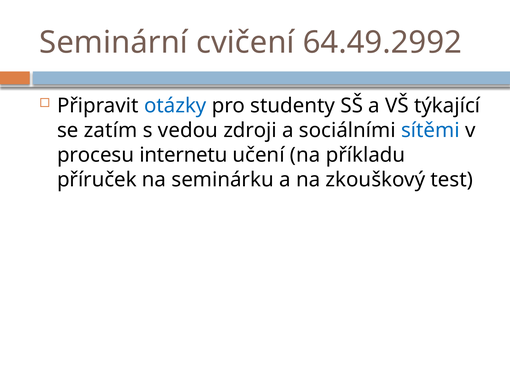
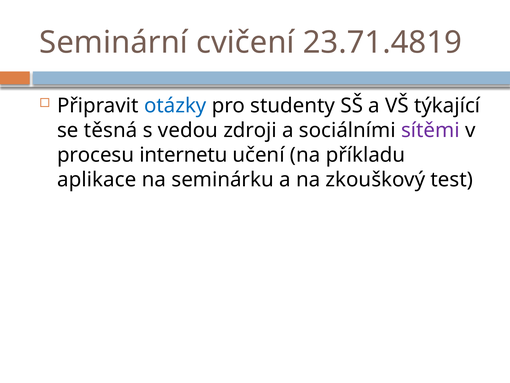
64.49.2992: 64.49.2992 -> 23.71.4819
zatím: zatím -> těsná
sítěmi colour: blue -> purple
příruček: příruček -> aplikace
